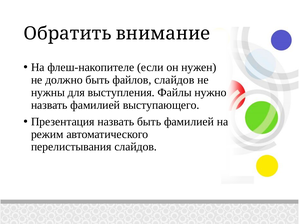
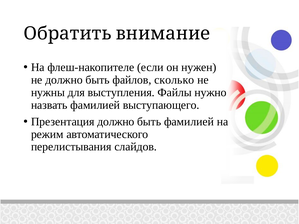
файлов слайдов: слайдов -> сколько
Презентация назвать: назвать -> должно
